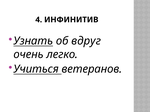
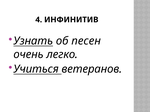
вдруг: вдруг -> песен
